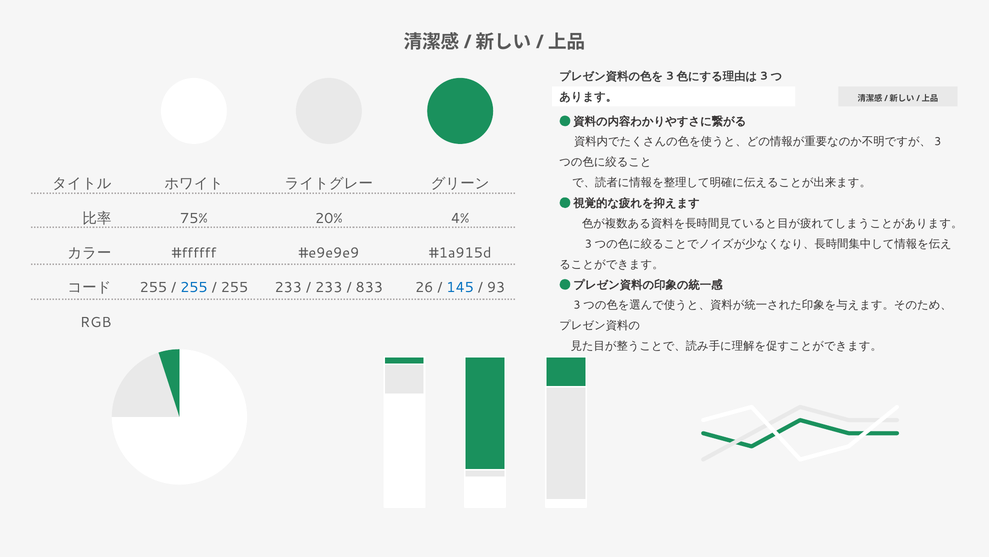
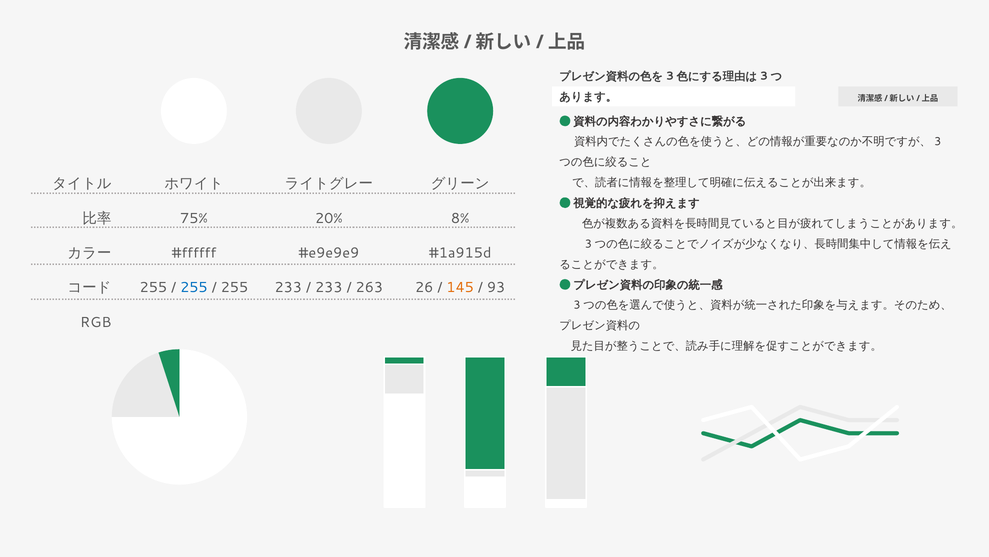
4%: 4% -> 8%
833: 833 -> 263
145 colour: blue -> orange
